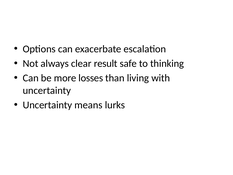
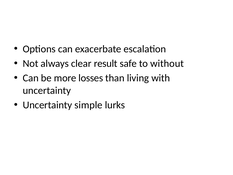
thinking: thinking -> without
means: means -> simple
